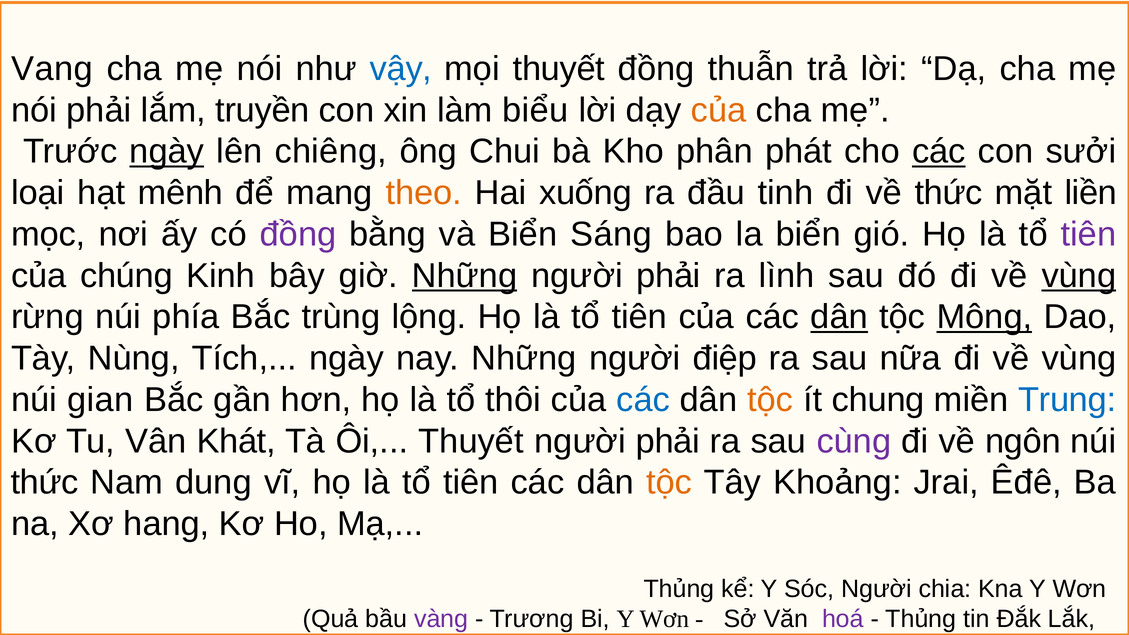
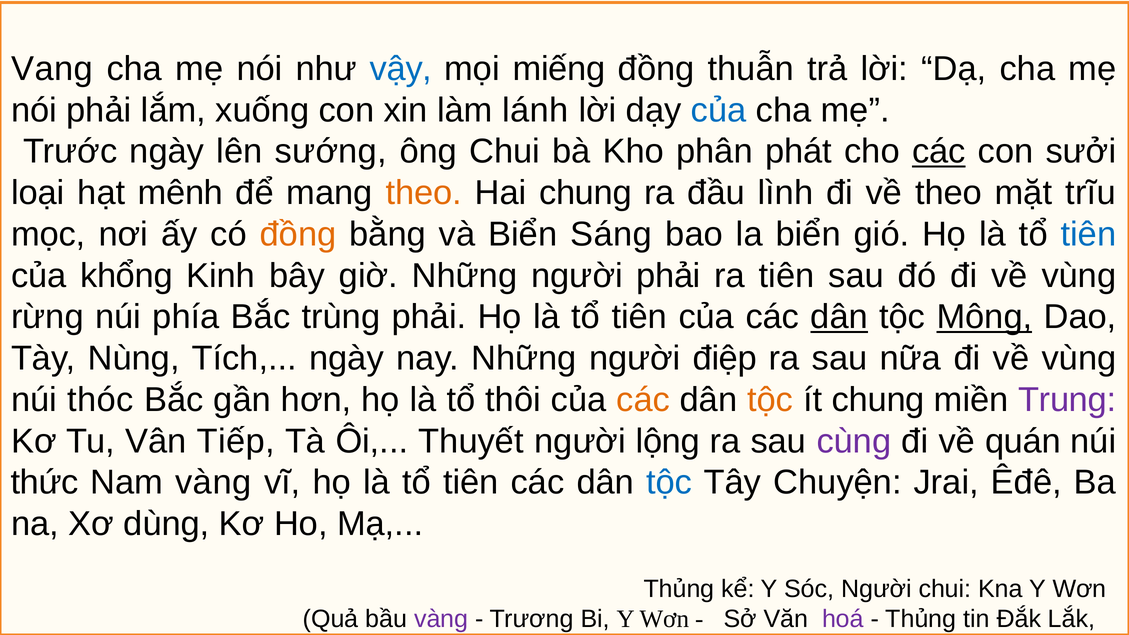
mọi thuyết: thuyết -> miếng
truyền: truyền -> xuống
biểu: biểu -> lánh
của at (719, 110) colour: orange -> blue
ngày at (167, 152) underline: present -> none
chiêng: chiêng -> sướng
Hai xuống: xuống -> chung
tinh: tinh -> lình
về thức: thức -> theo
liền: liền -> trĩu
đồng at (298, 234) colour: purple -> orange
tiên at (1089, 234) colour: purple -> blue
chúng: chúng -> khổng
Những at (465, 276) underline: present -> none
ra lình: lình -> tiên
vùng at (1079, 276) underline: present -> none
trùng lộng: lộng -> phải
gian: gian -> thóc
các at (643, 400) colour: blue -> orange
Trung colour: blue -> purple
Khát: Khát -> Tiếp
phải at (668, 441): phải -> lộng
ngôn: ngôn -> quán
Nam dung: dung -> vàng
tộc at (669, 483) colour: orange -> blue
Khoảng: Khoảng -> Chuyện
hang: hang -> dùng
Người chia: chia -> chui
